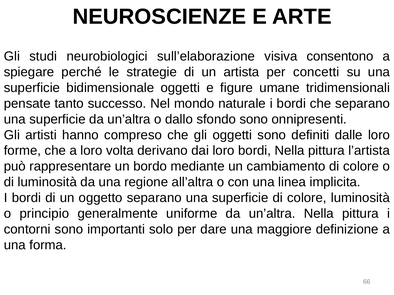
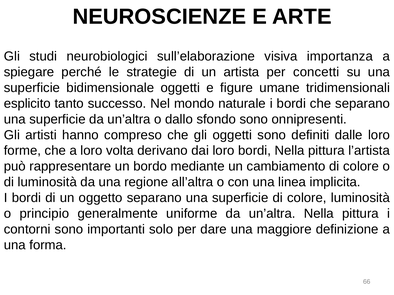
consentono: consentono -> importanza
pensate: pensate -> esplicito
